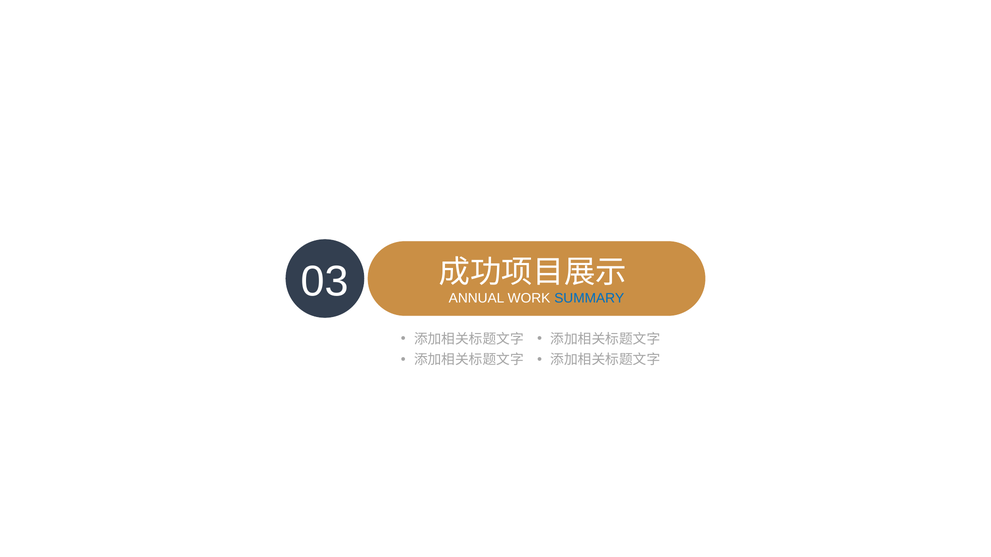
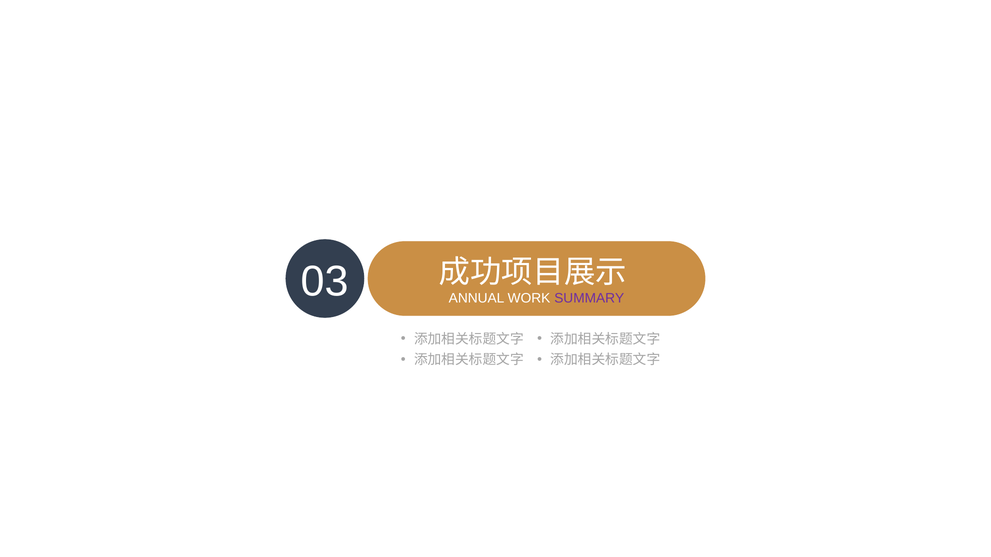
SUMMARY colour: blue -> purple
